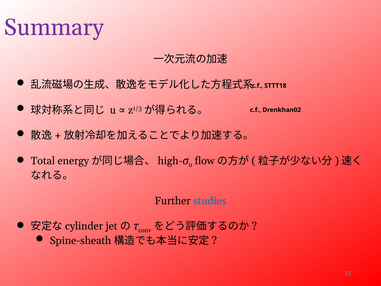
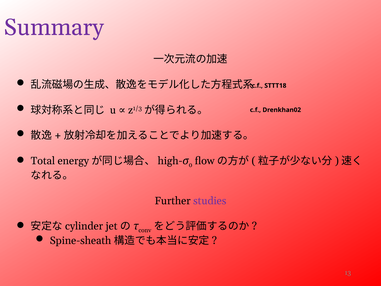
studies colour: blue -> purple
